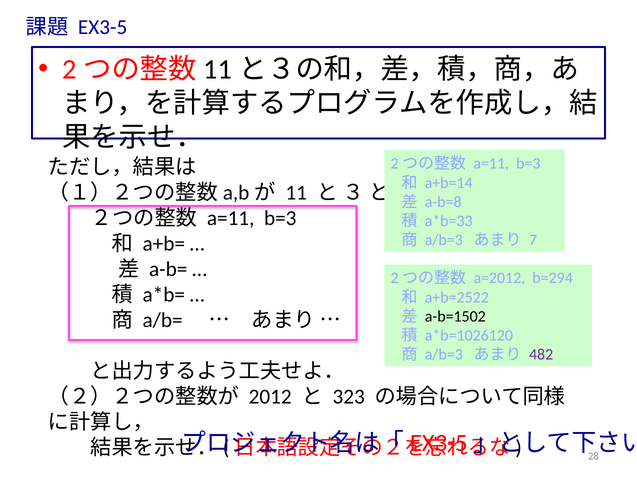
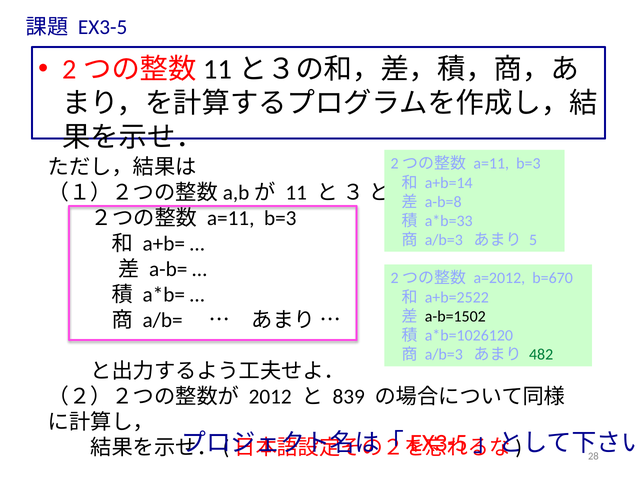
7: 7 -> 5
b=294: b=294 -> b=670
482 colour: purple -> green
323: 323 -> 839
